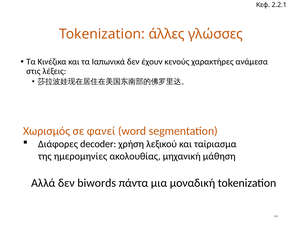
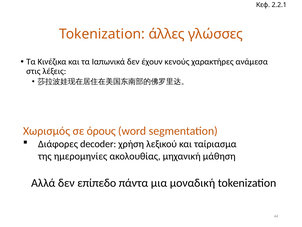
φανεί: φανεί -> όρους
biwords: biwords -> επίπεδο
